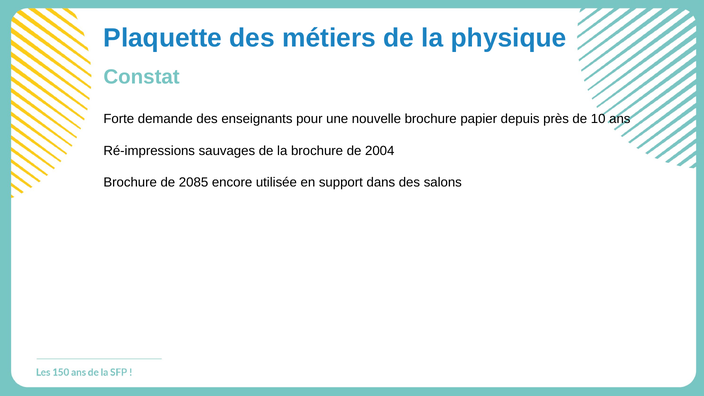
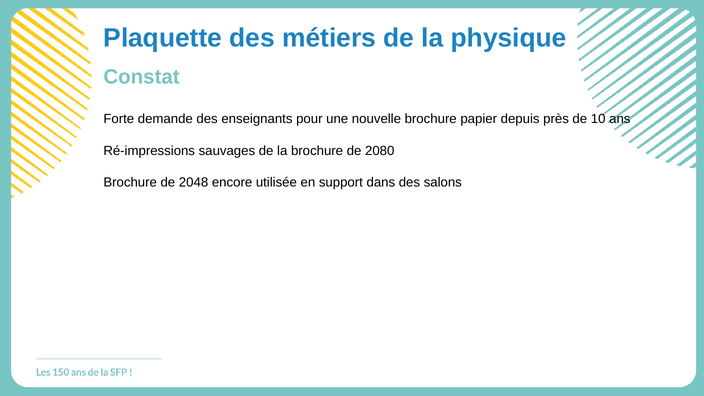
2004: 2004 -> 2080
2085: 2085 -> 2048
